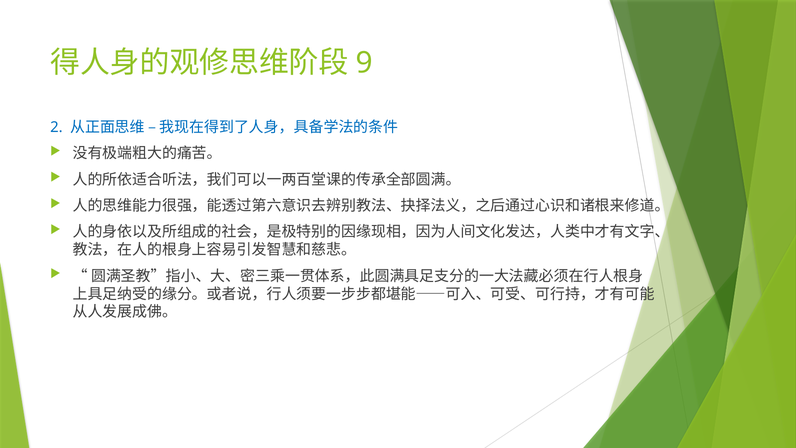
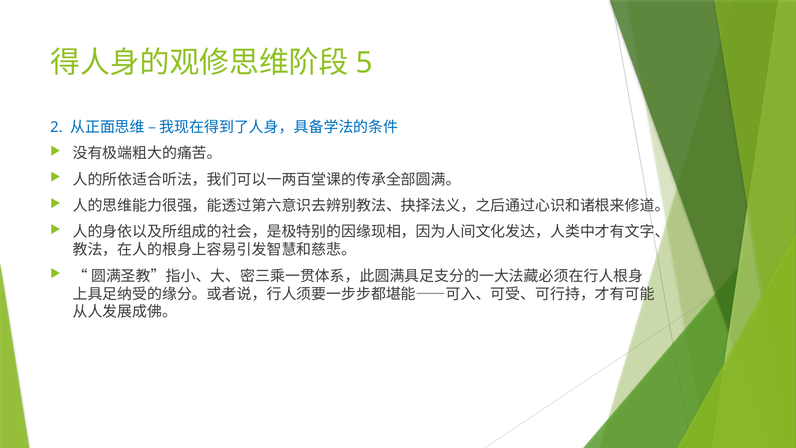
9: 9 -> 5
